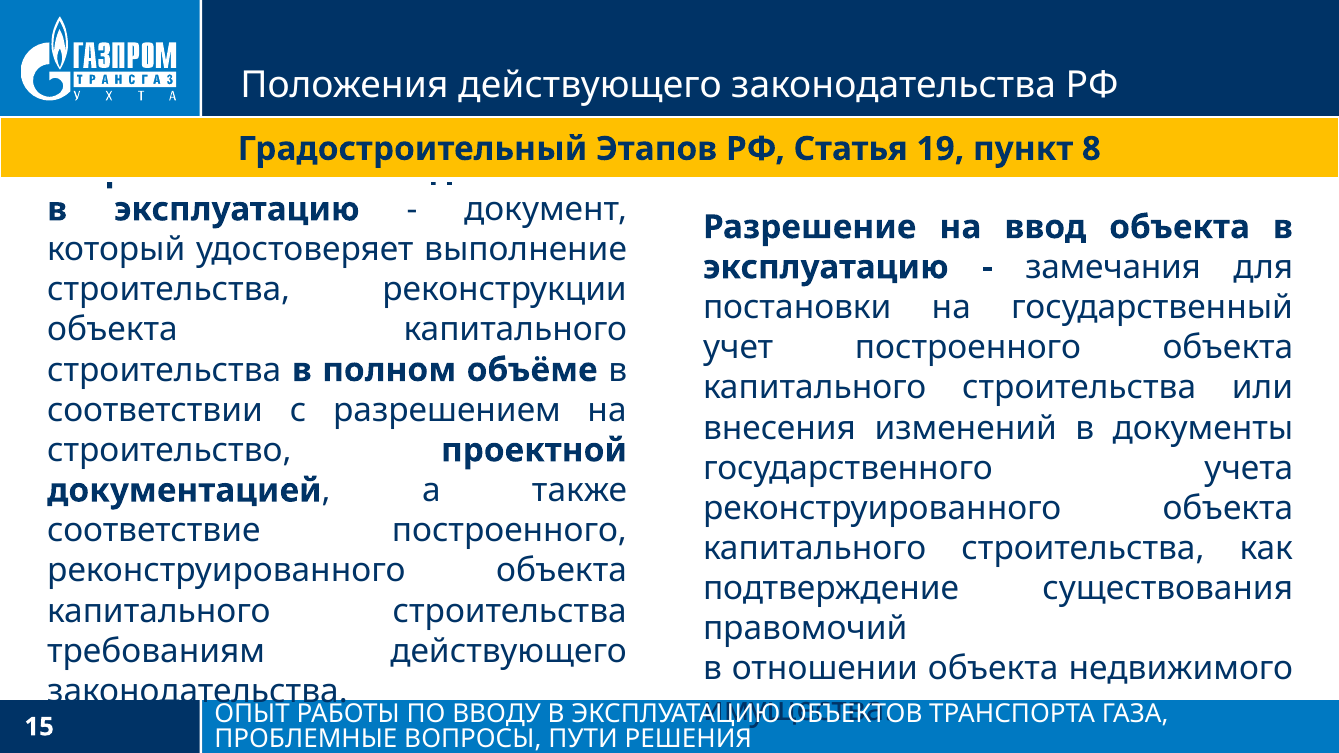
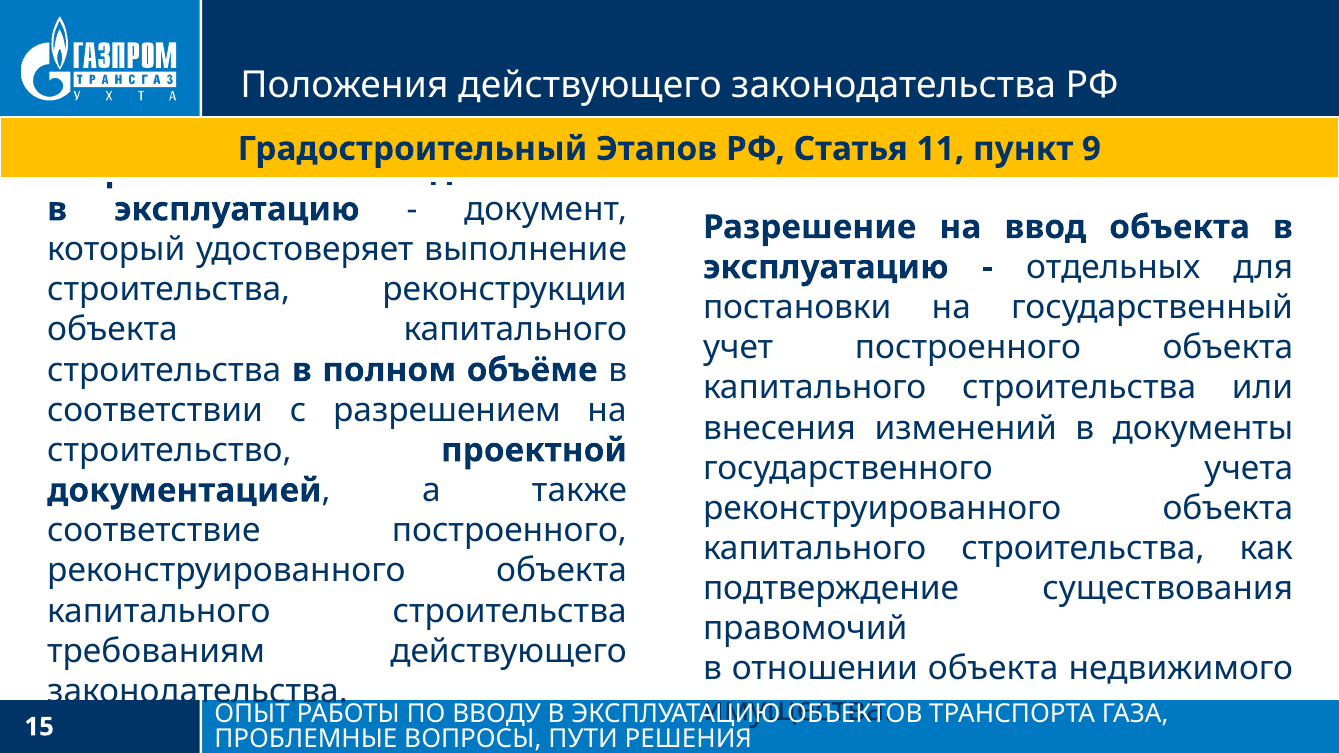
19: 19 -> 11
8: 8 -> 9
замечания: замечания -> отдельных
